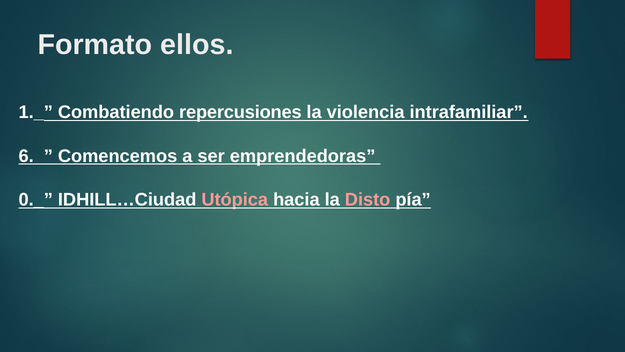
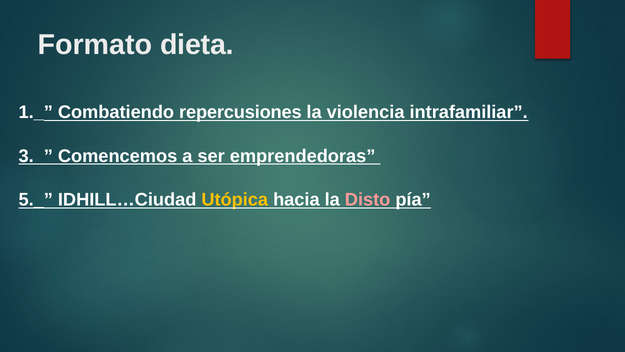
ellos: ellos -> dieta
6._: 6._ -> 3._
0._: 0._ -> 5._
Utópica colour: pink -> yellow
